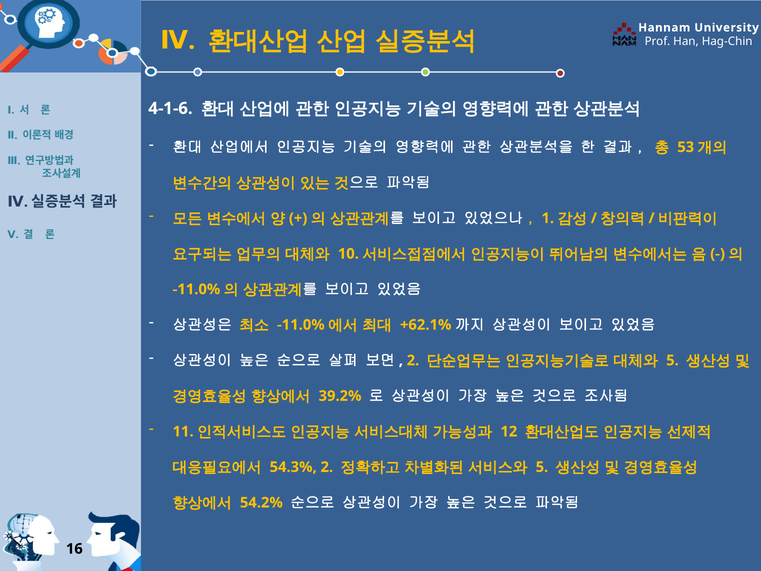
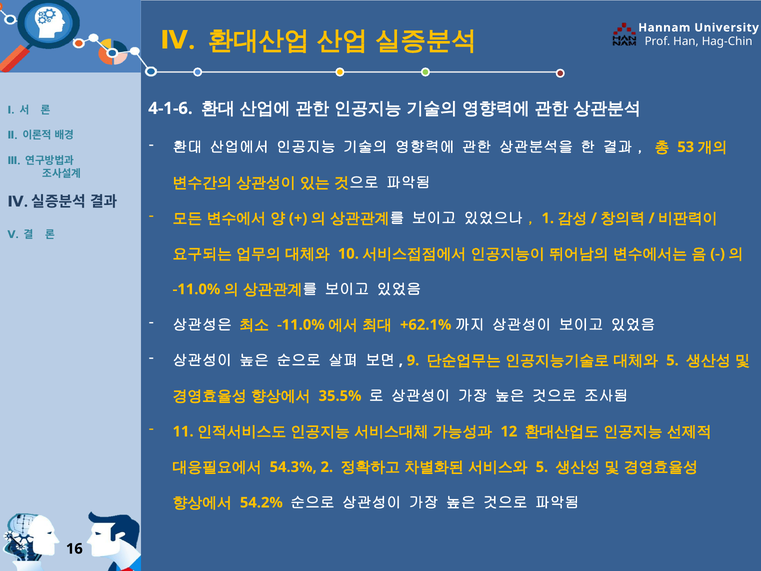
2 at (413, 360): 2 -> 9
39.2%: 39.2% -> 35.5%
